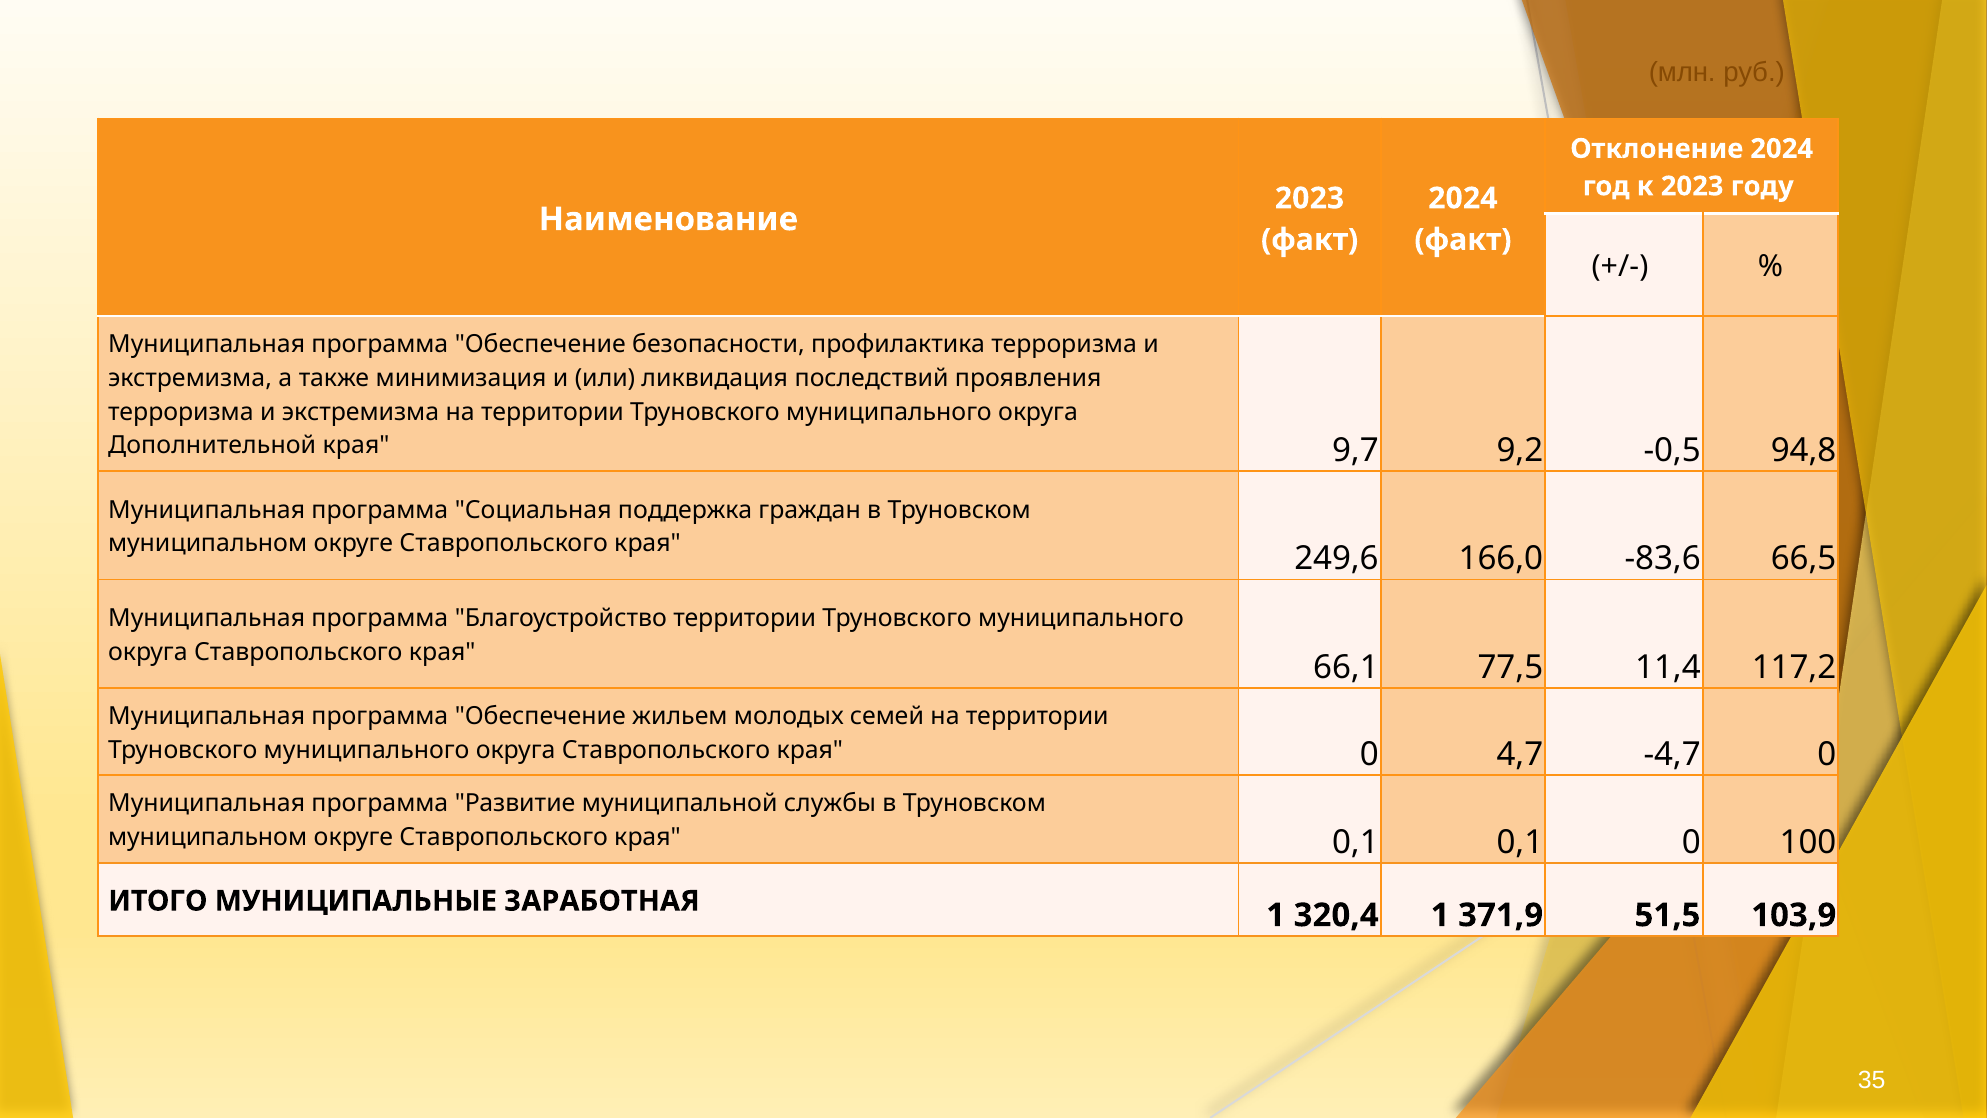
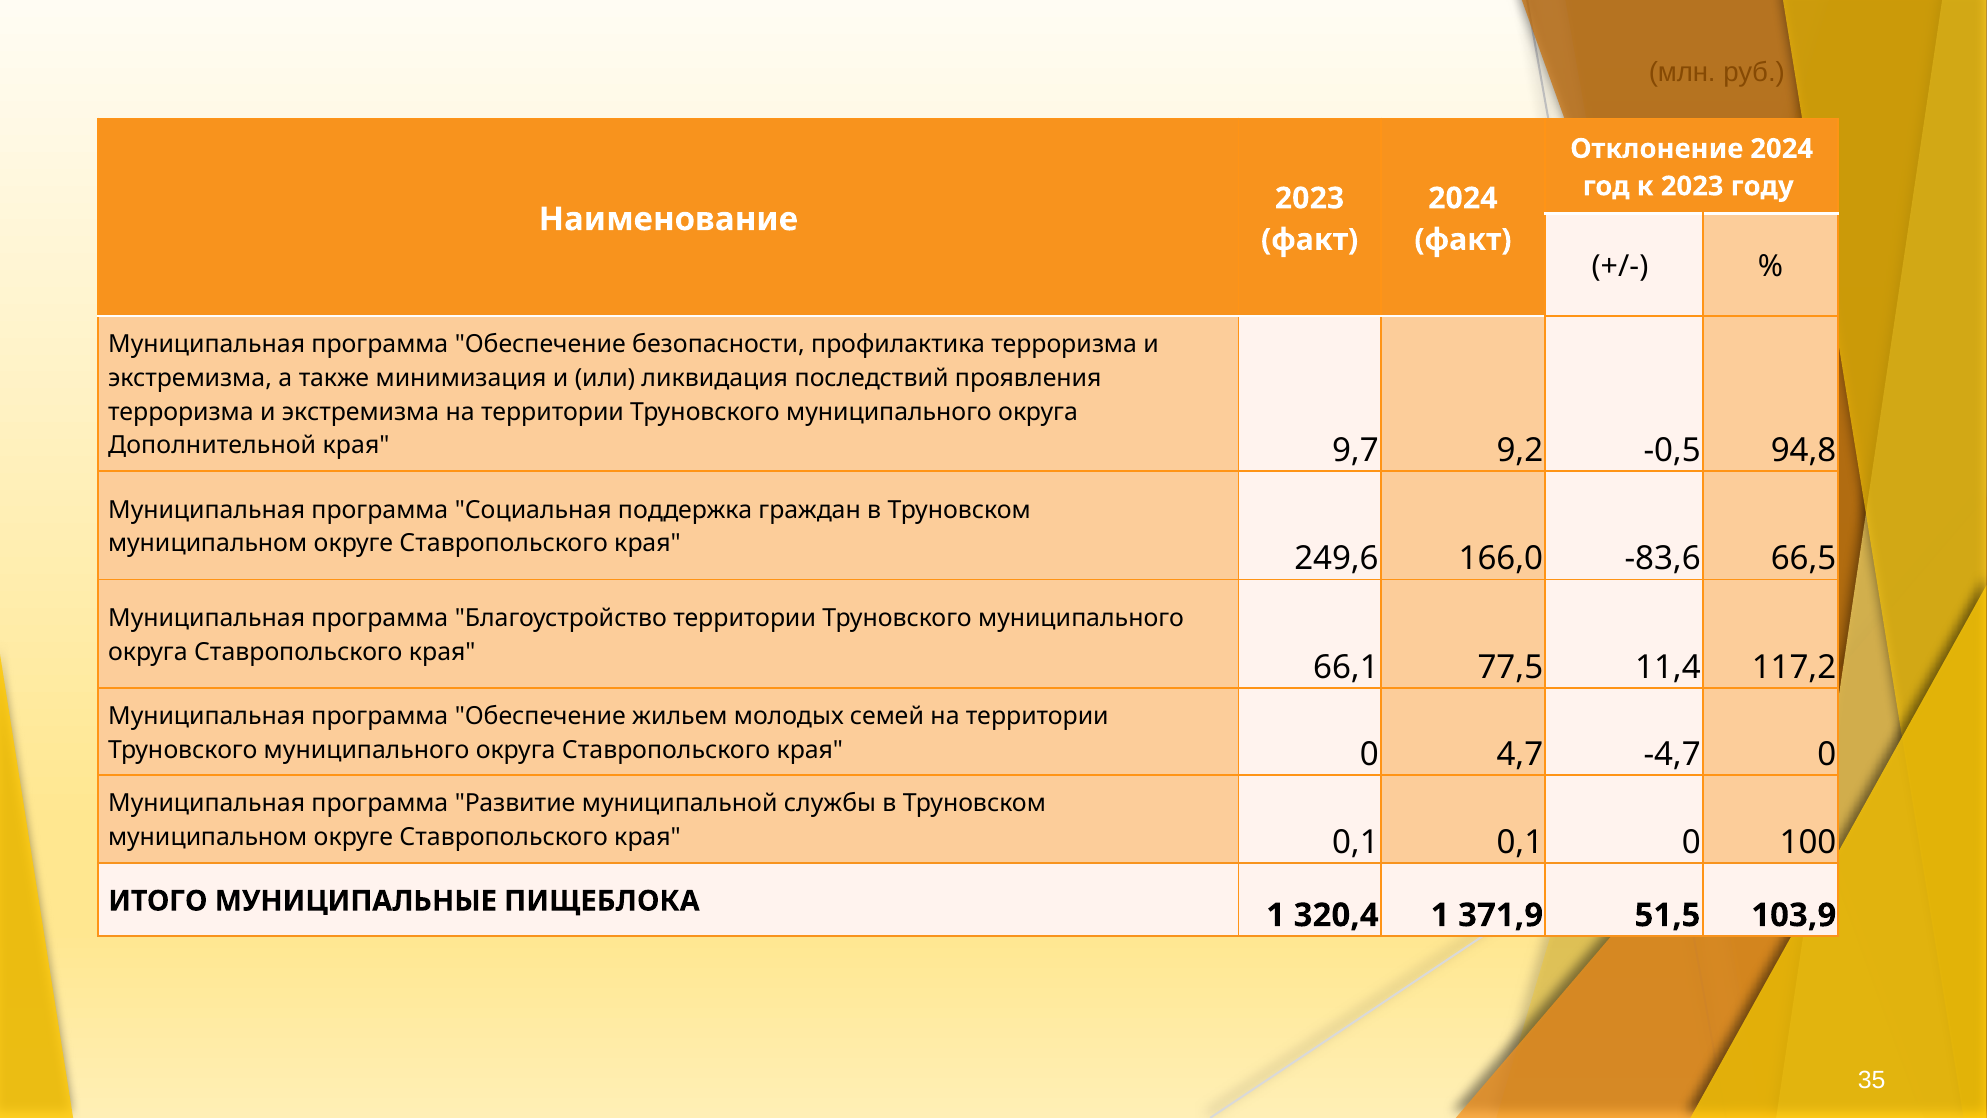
ЗАРАБОТНАЯ: ЗАРАБОТНАЯ -> ПИЩЕБЛОКА
